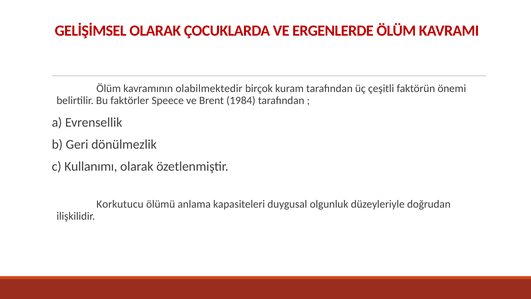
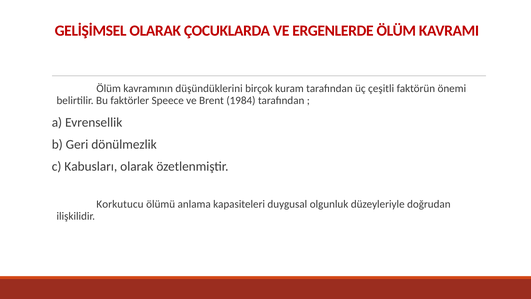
olabilmektedir: olabilmektedir -> düşündüklerini
Kullanımı: Kullanımı -> Kabusları
